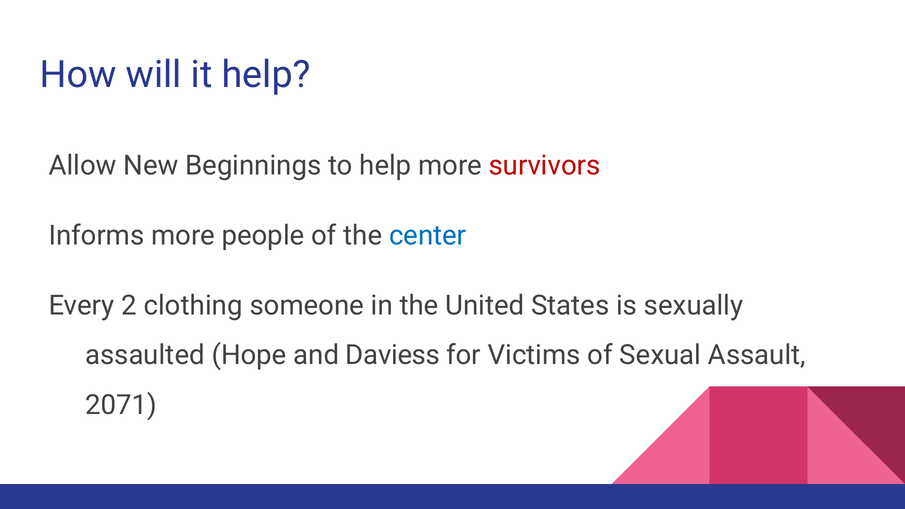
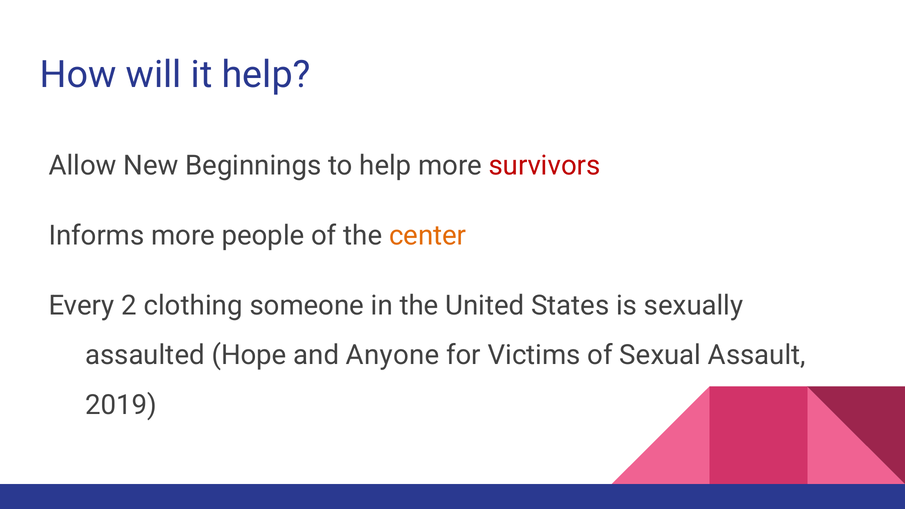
center colour: blue -> orange
Daviess: Daviess -> Anyone
2071: 2071 -> 2019
